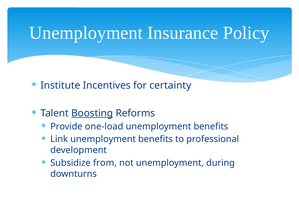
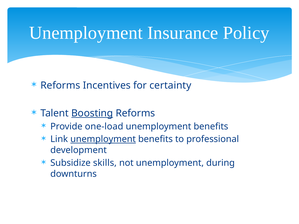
Institute at (60, 85): Institute -> Reforms
unemployment at (103, 139) underline: none -> present
from: from -> skills
